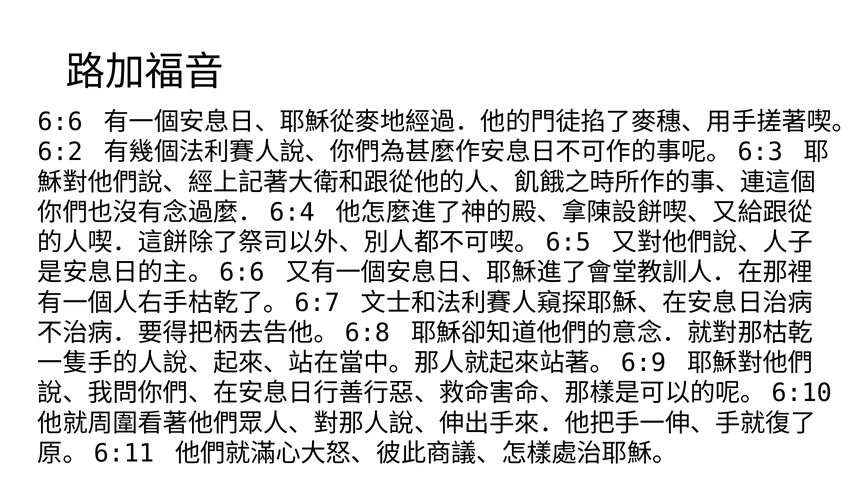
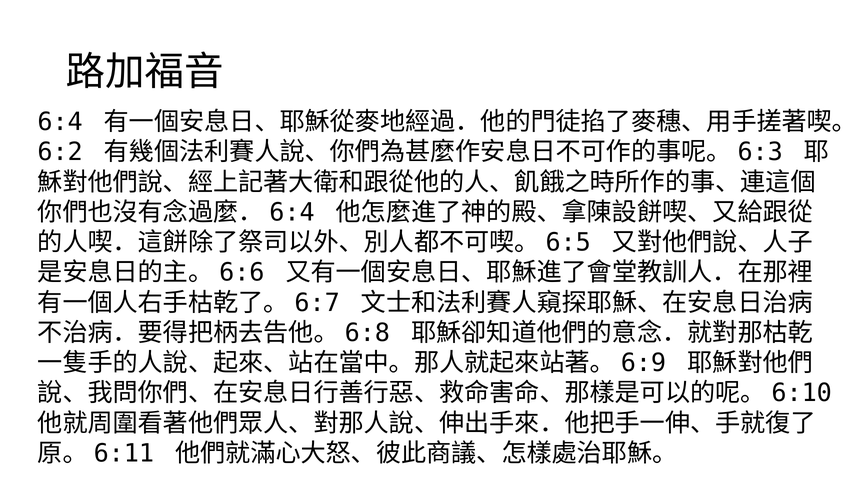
6:6: 6:6 -> 6:4
